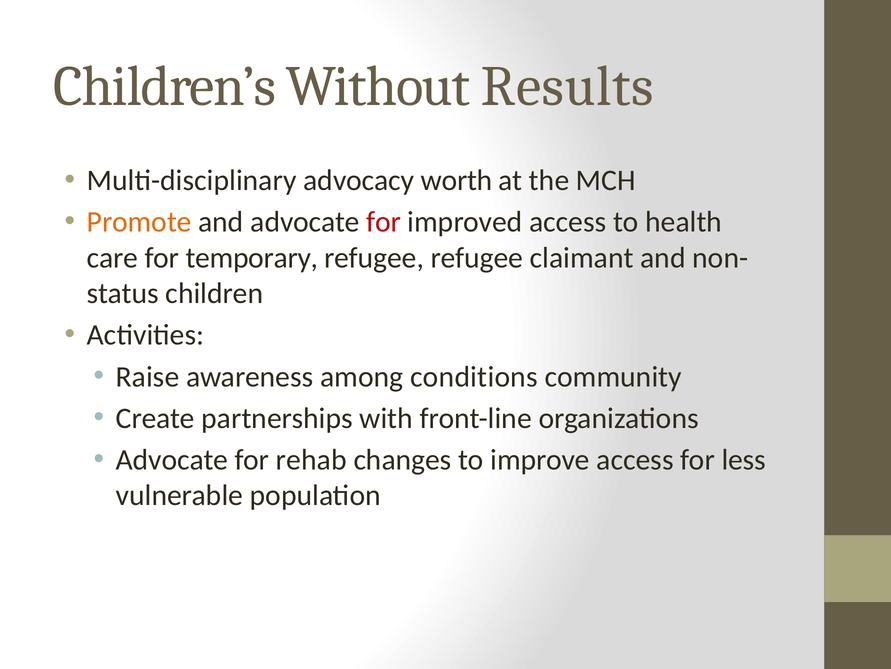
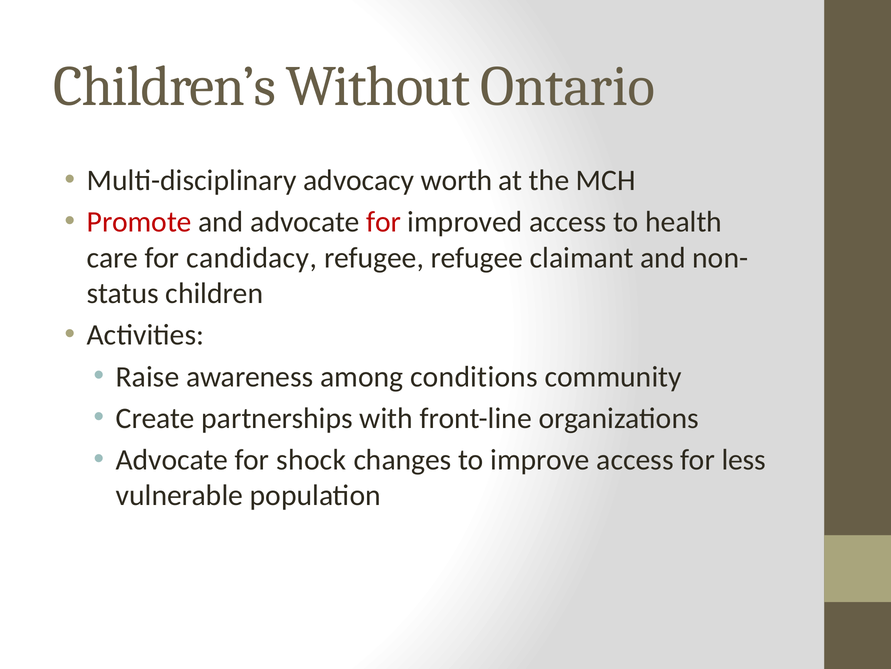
Results: Results -> Ontario
Promote colour: orange -> red
temporary: temporary -> candidacy
rehab: rehab -> shock
